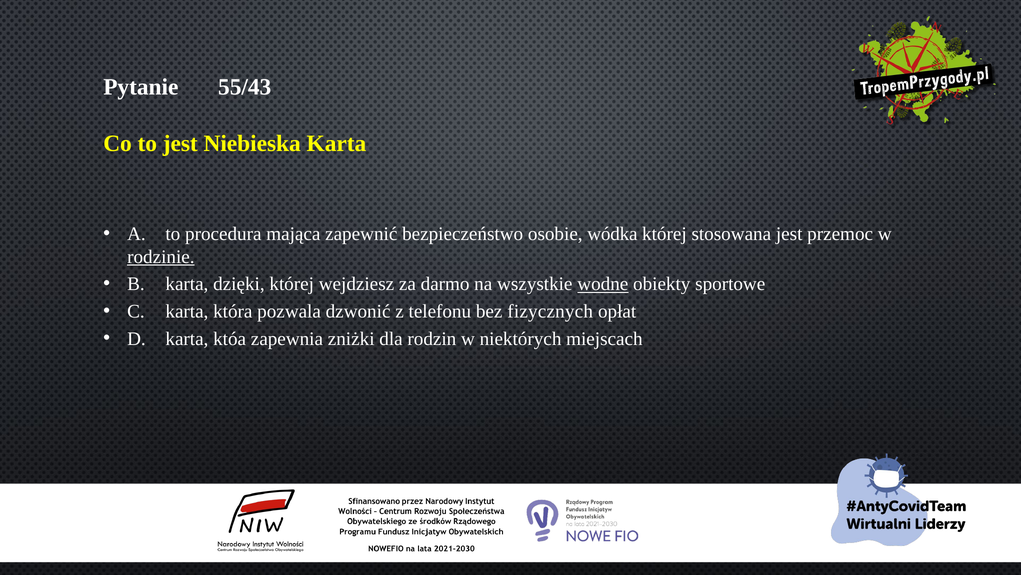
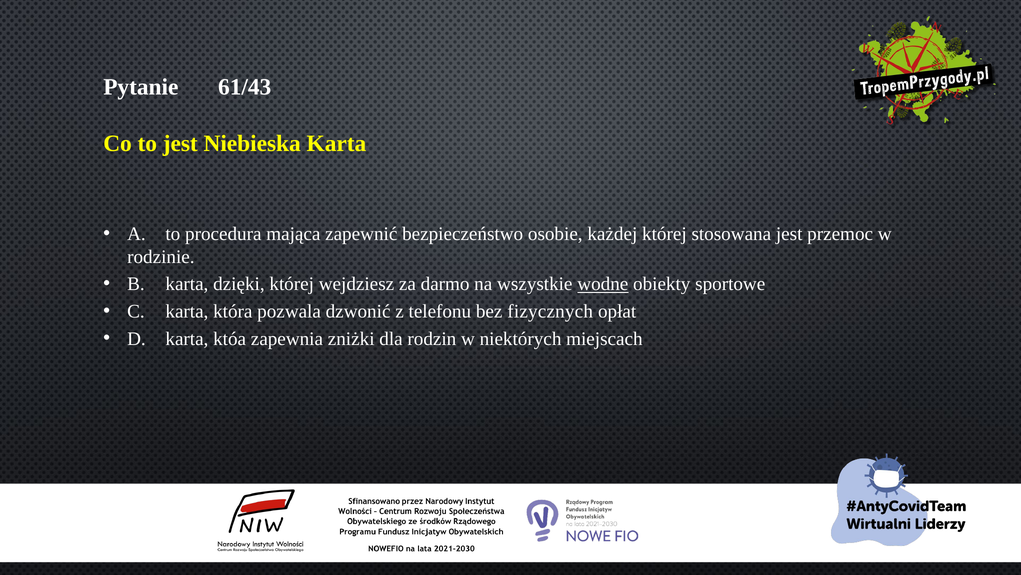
55/43: 55/43 -> 61/43
wódka: wódka -> każdej
rodzinie underline: present -> none
